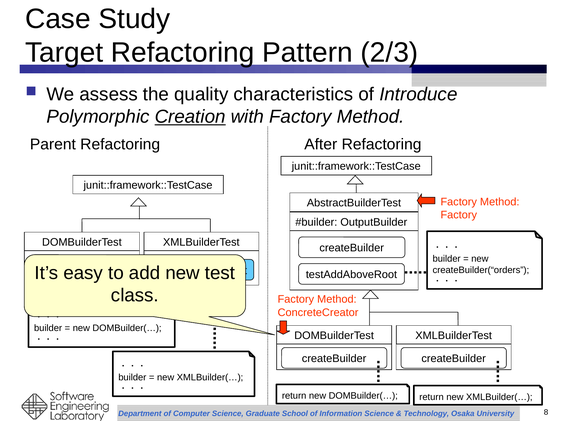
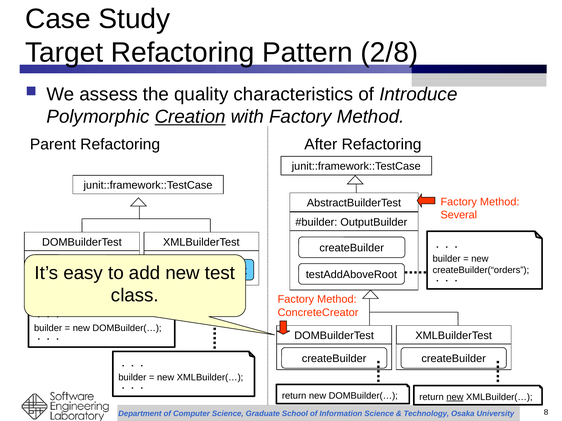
2/3: 2/3 -> 2/8
Factory at (459, 215): Factory -> Several
new at (455, 398) underline: none -> present
